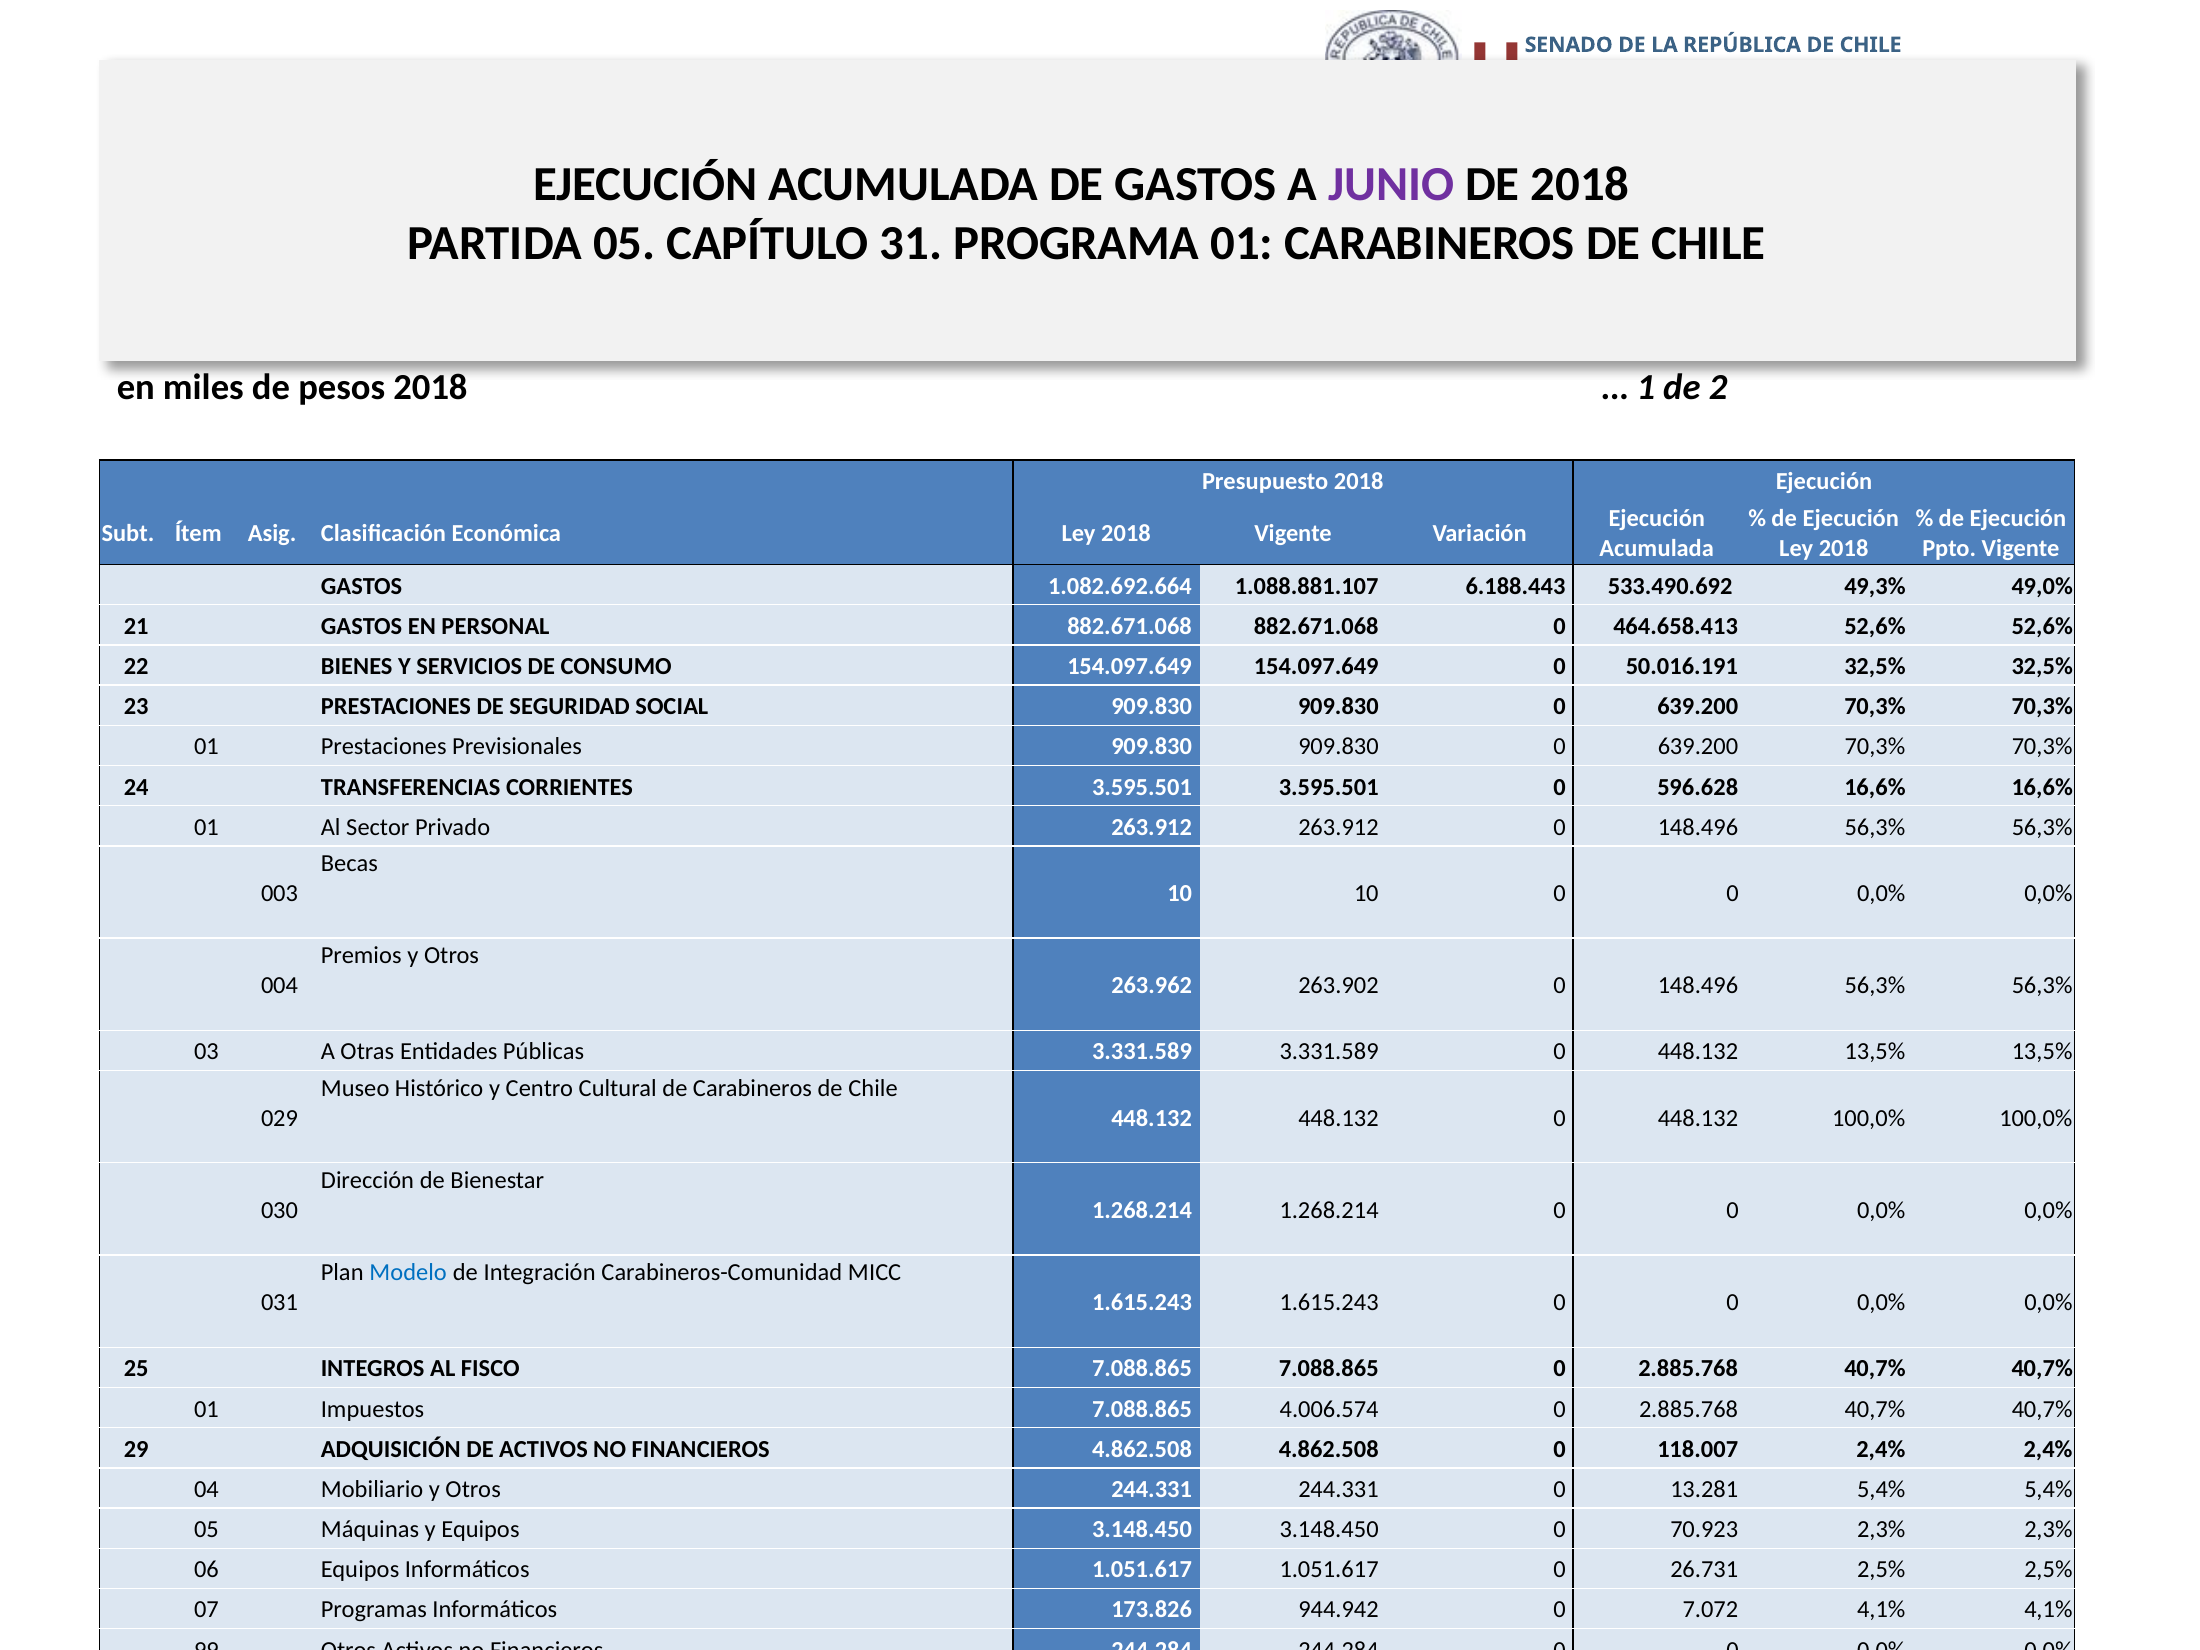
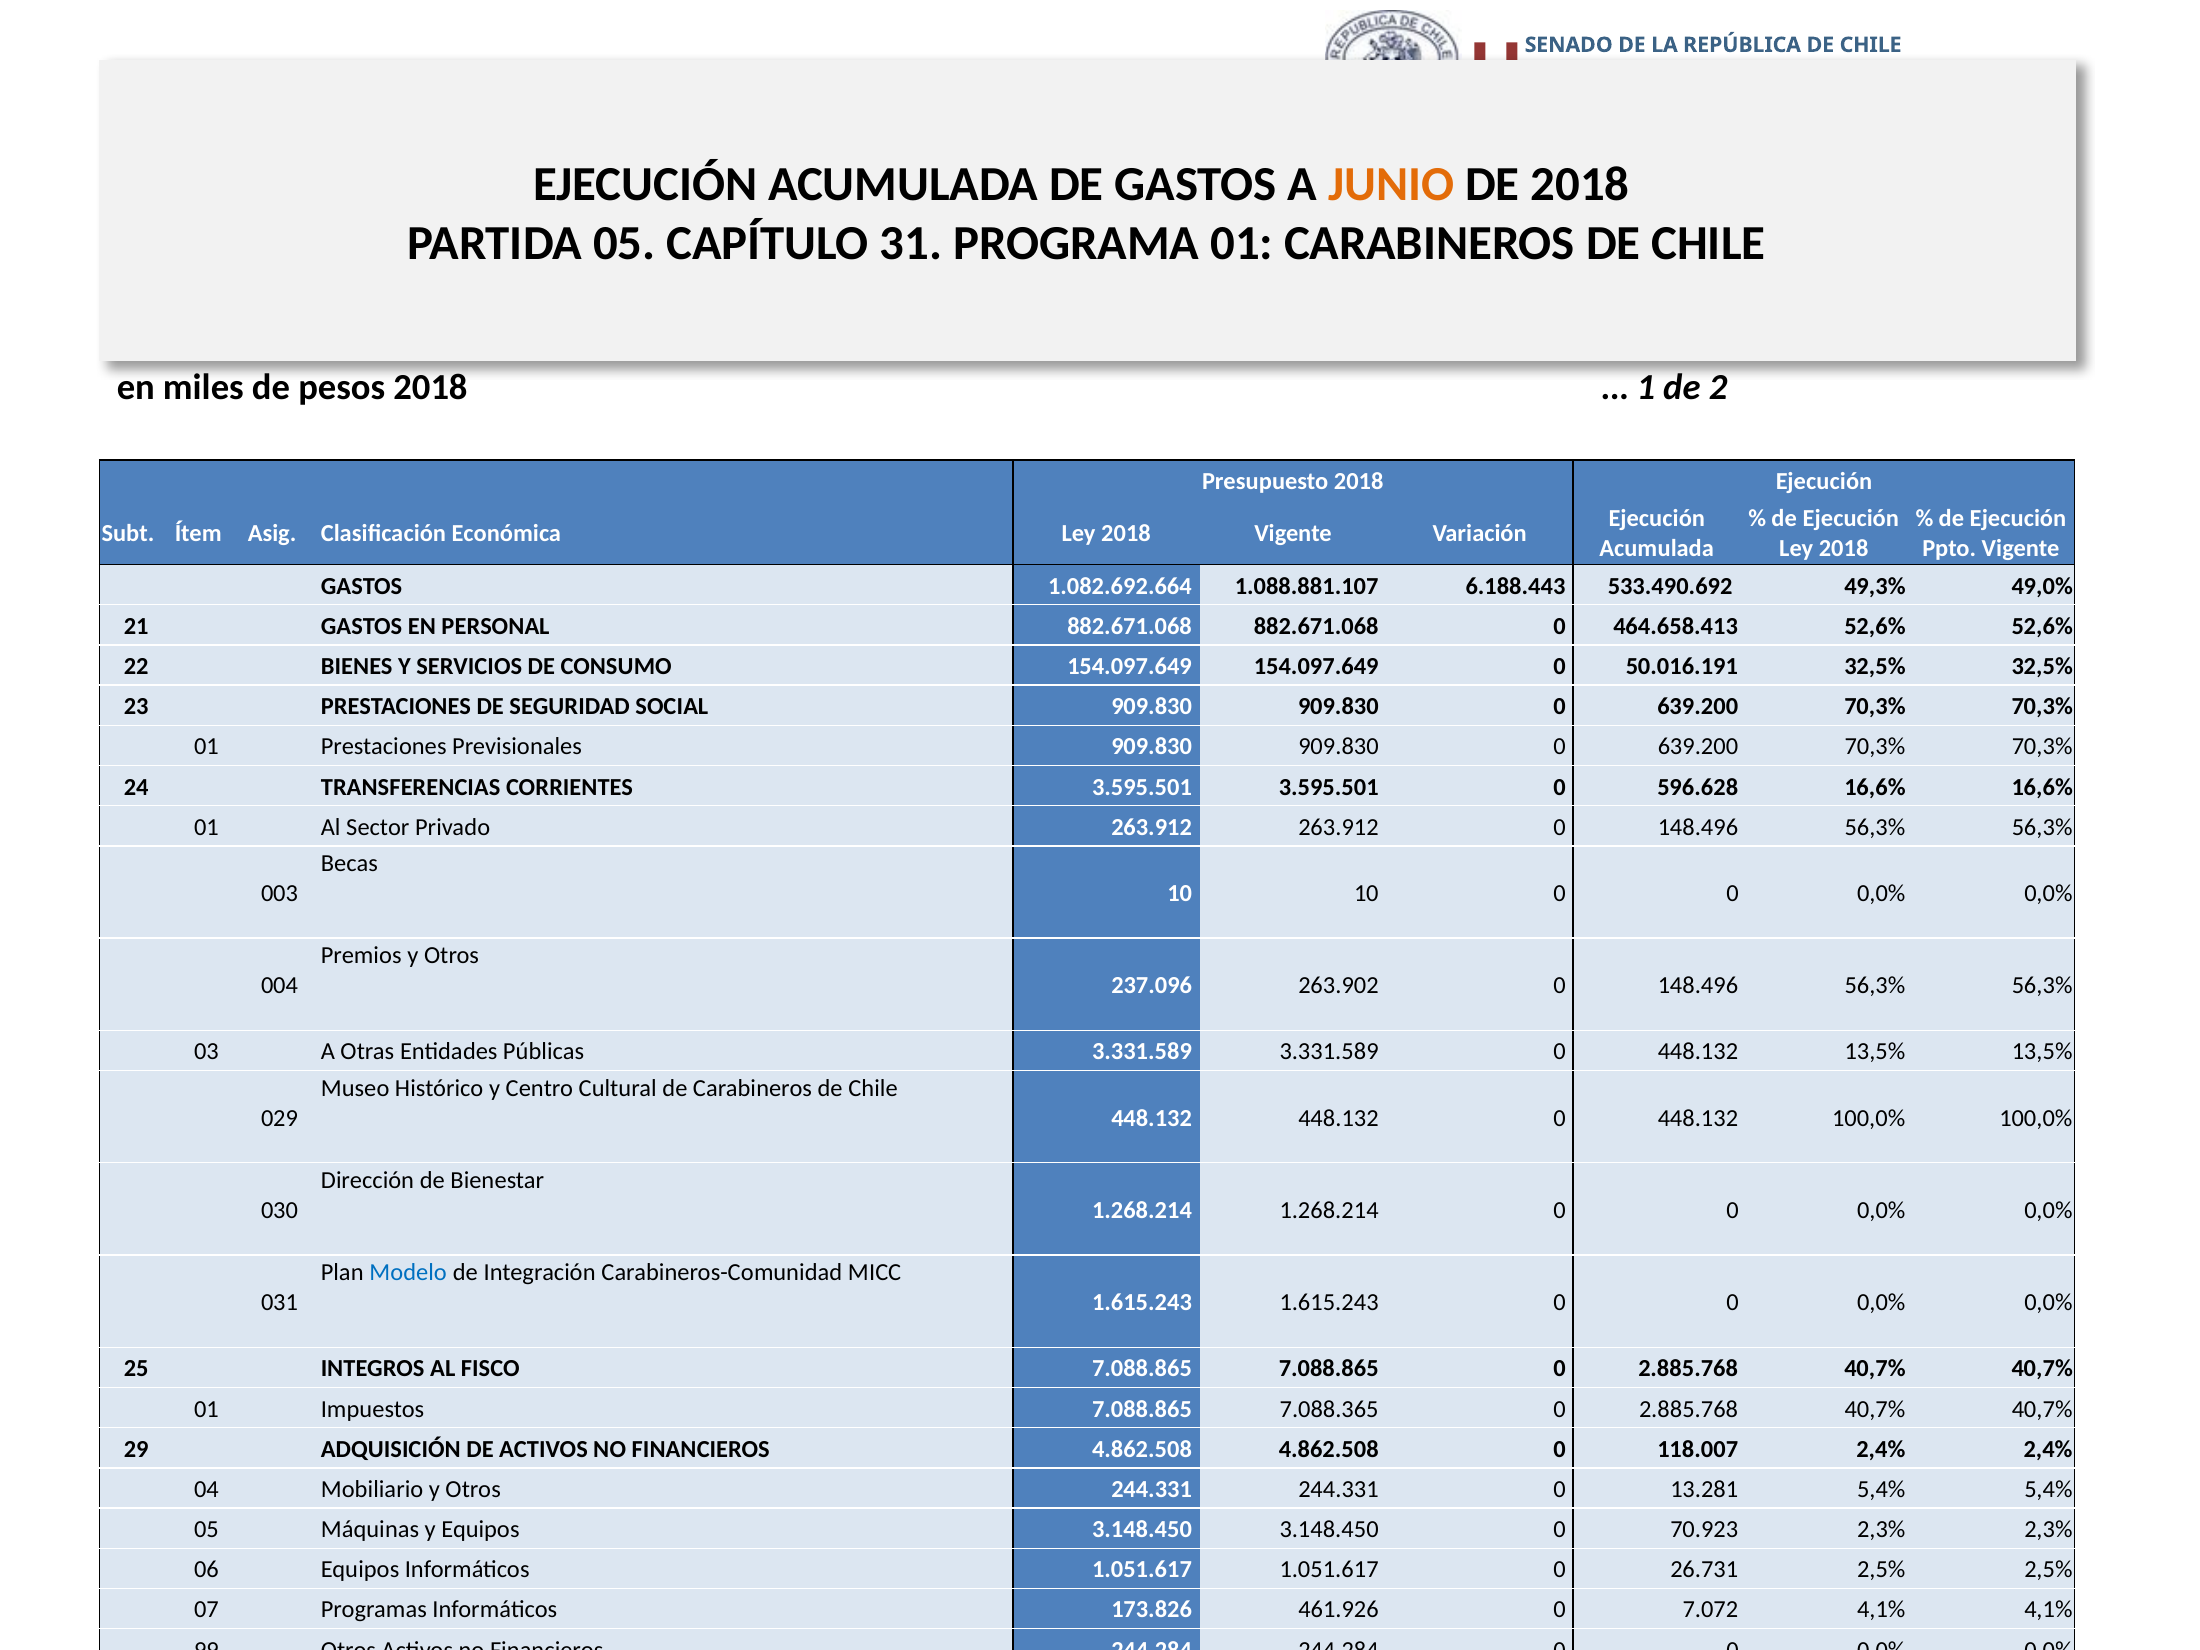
JUNIO colour: purple -> orange
263.962: 263.962 -> 237.096
4.006.574: 4.006.574 -> 7.088.365
944.942: 944.942 -> 461.926
